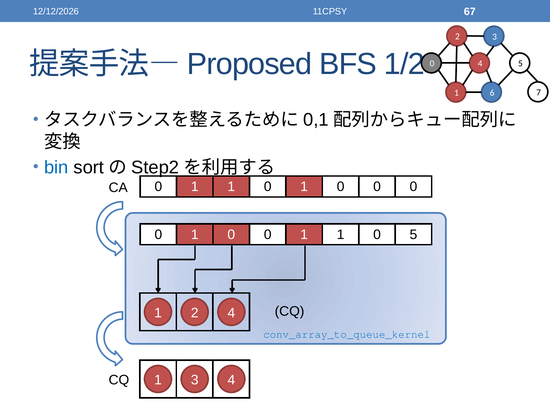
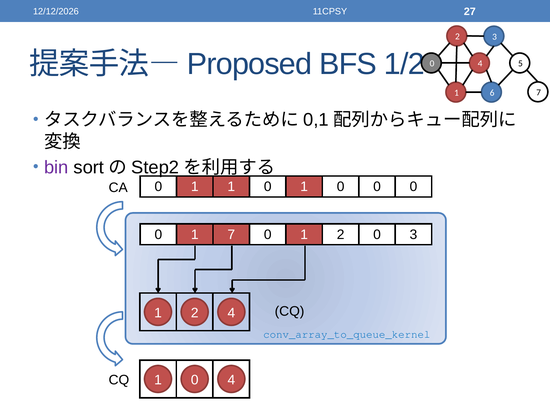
67: 67 -> 27
bin colour: blue -> purple
0 at (231, 235): 0 -> 7
1 at (341, 235): 1 -> 2
0 5: 5 -> 3
3 at (195, 380): 3 -> 0
